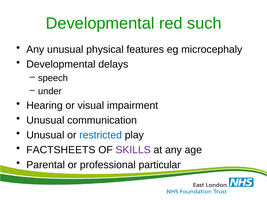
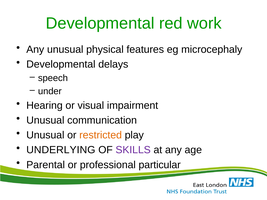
such: such -> work
restricted colour: blue -> orange
FACTSHEETS: FACTSHEETS -> UNDERLYING
